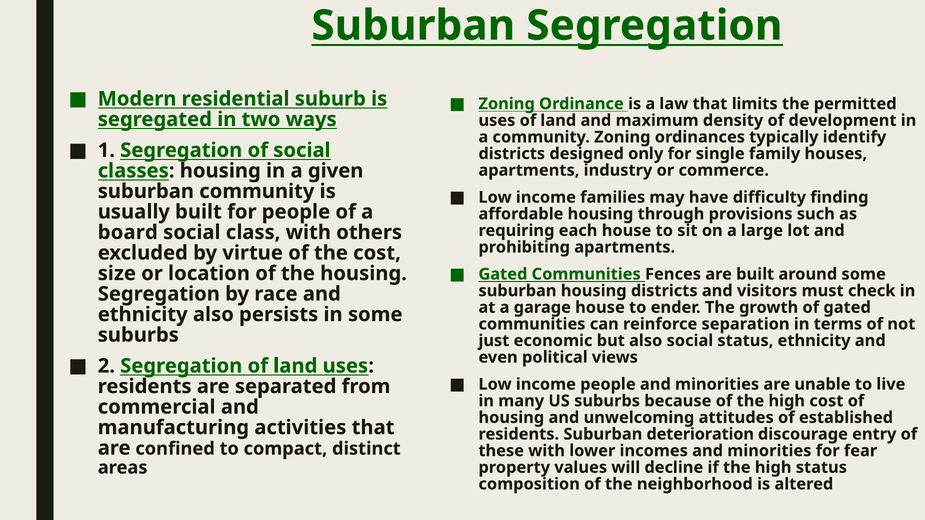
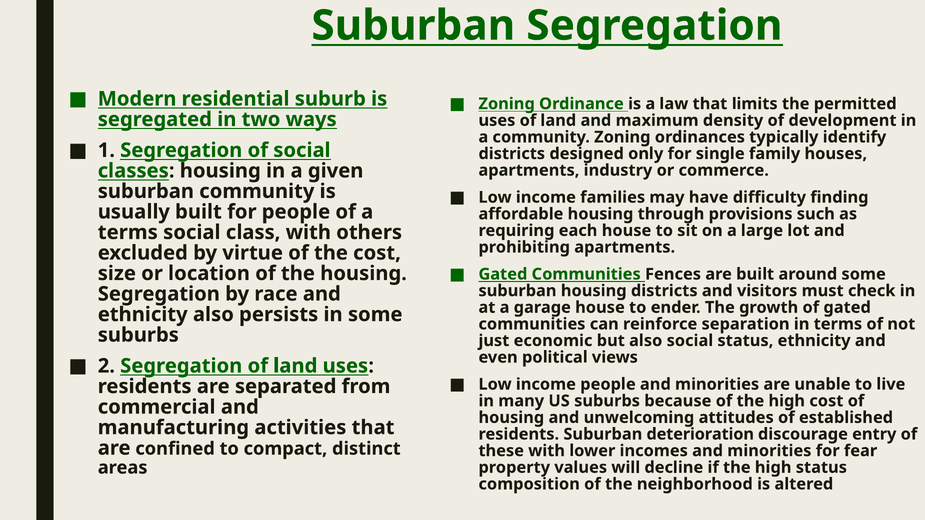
board at (128, 232): board -> terms
